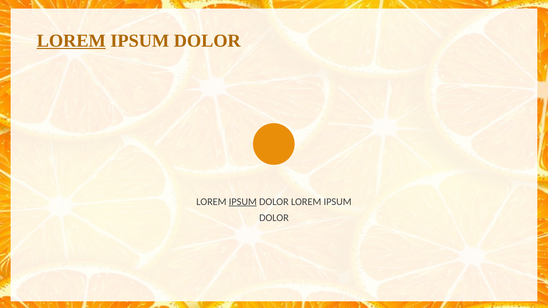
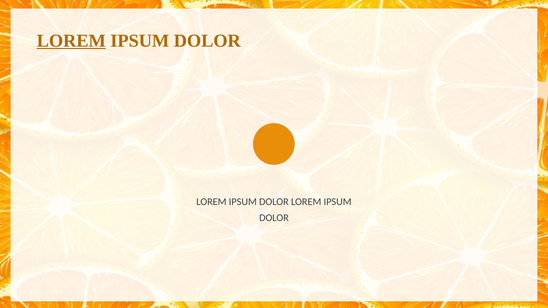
IPSUM at (243, 202) underline: present -> none
